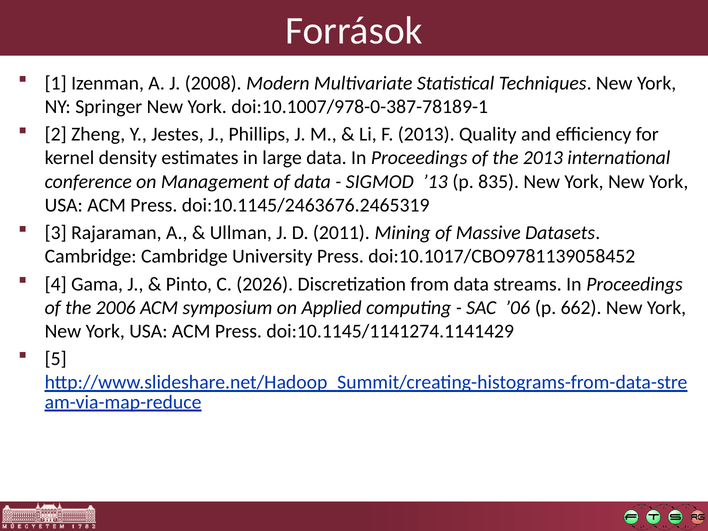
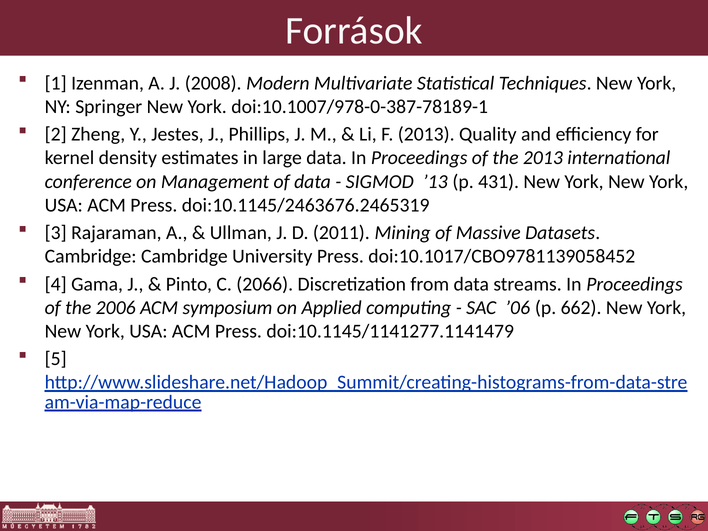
835: 835 -> 431
2026: 2026 -> 2066
doi:10.1145/1141274.1141429: doi:10.1145/1141274.1141429 -> doi:10.1145/1141277.1141479
